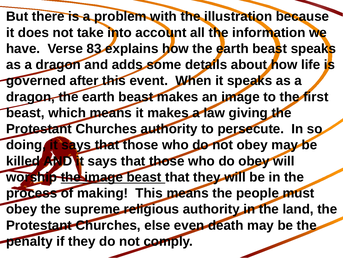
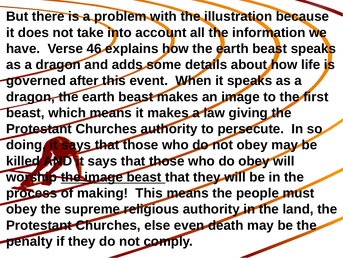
83: 83 -> 46
